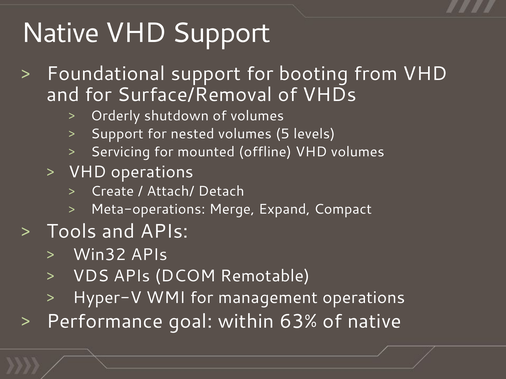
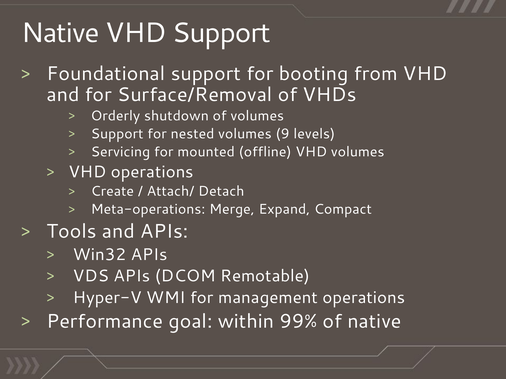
5: 5 -> 9
63%: 63% -> 99%
